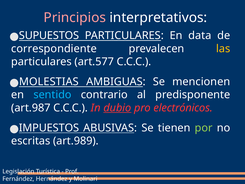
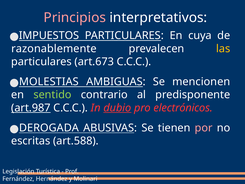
SUPUESTOS: SUPUESTOS -> IMPUESTOS
data: data -> cuya
correspondiente: correspondiente -> razonablemente
art.577: art.577 -> art.673
sentido colour: light blue -> light green
art.987 underline: none -> present
IMPUESTOS: IMPUESTOS -> DEROGADA
por colour: light green -> pink
art.989: art.989 -> art.588
